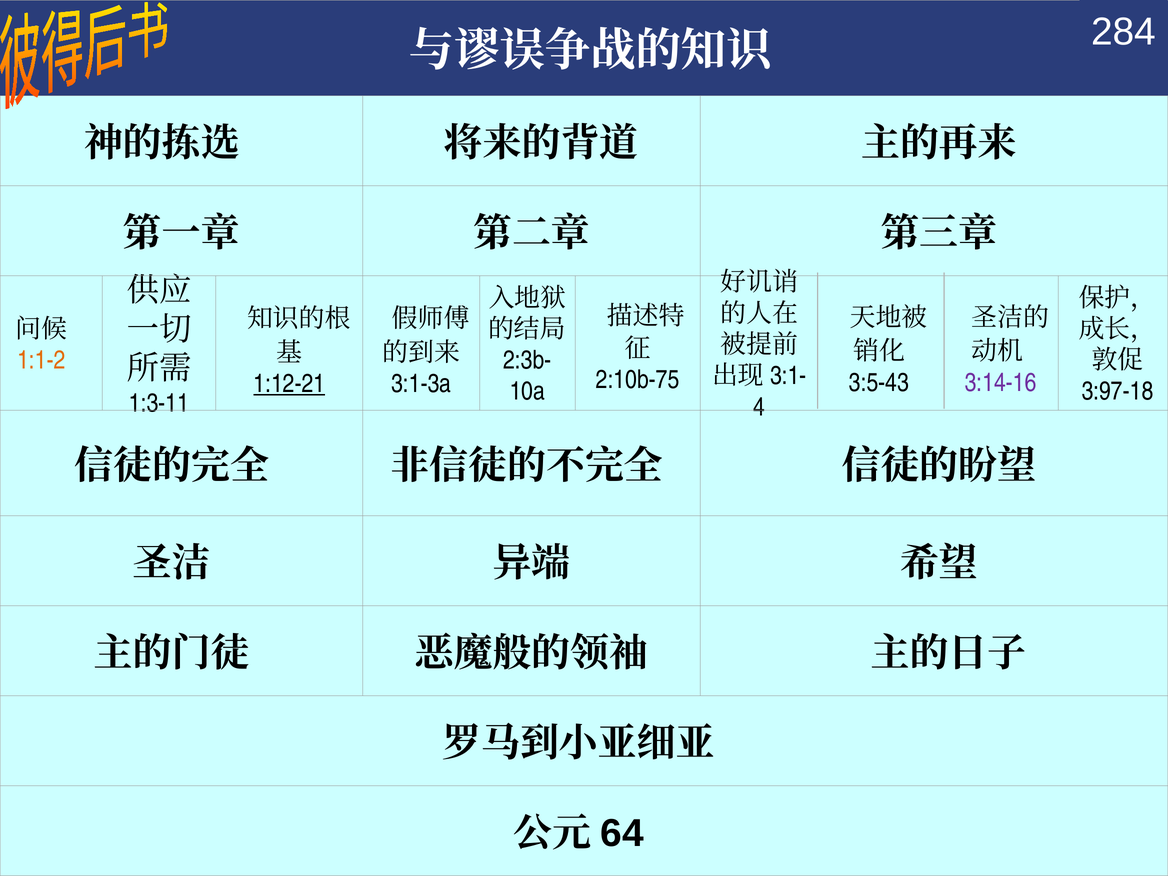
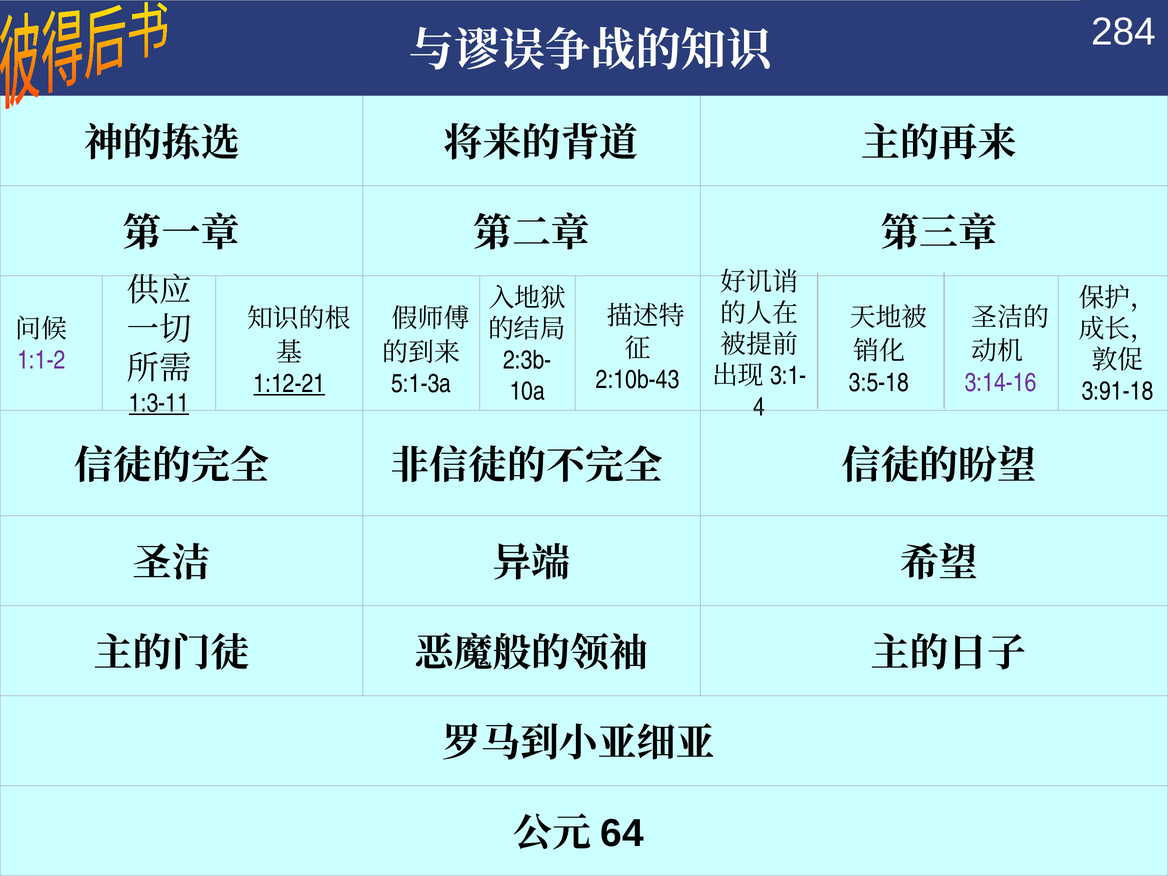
1:1-2 colour: orange -> purple
2:10b-75: 2:10b-75 -> 2:10b-43
3:5-43: 3:5-43 -> 3:5-18
3:1-3a: 3:1-3a -> 5:1-3a
3:97-18: 3:97-18 -> 3:91-18
1:3-11 underline: none -> present
